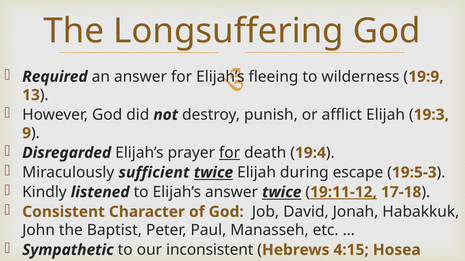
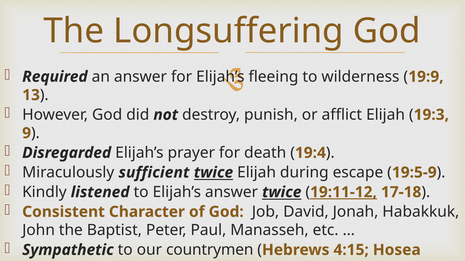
for at (230, 153) underline: present -> none
19:5-3: 19:5-3 -> 19:5-9
inconsistent: inconsistent -> countrymen
